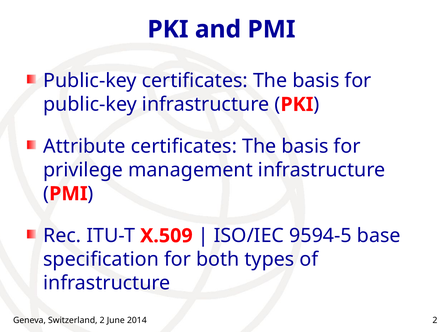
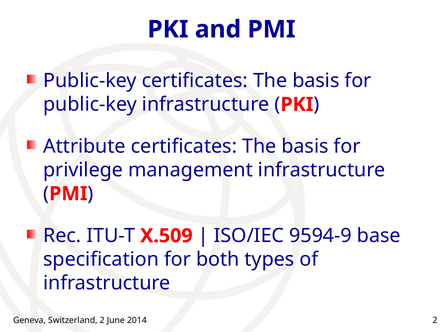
9594-5: 9594-5 -> 9594-9
